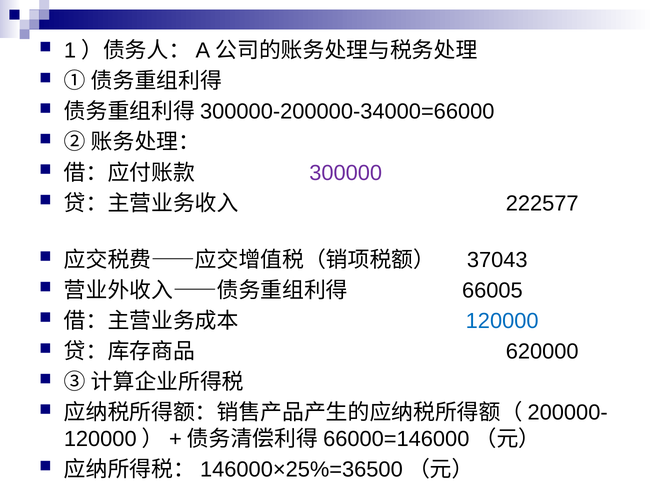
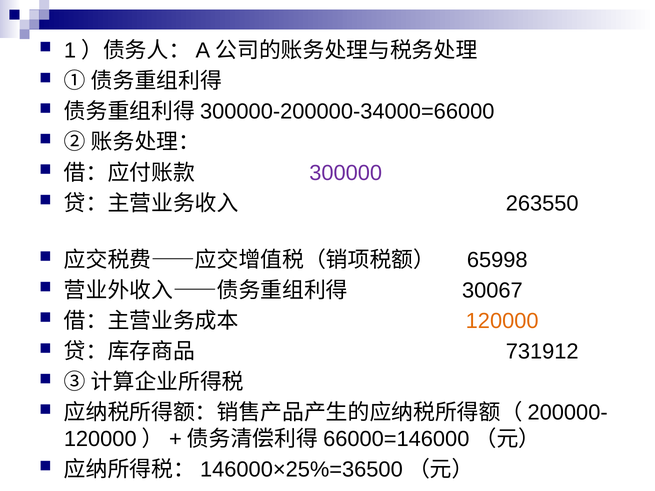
222577: 222577 -> 263550
37043: 37043 -> 65998
66005: 66005 -> 30067
120000 colour: blue -> orange
620000: 620000 -> 731912
